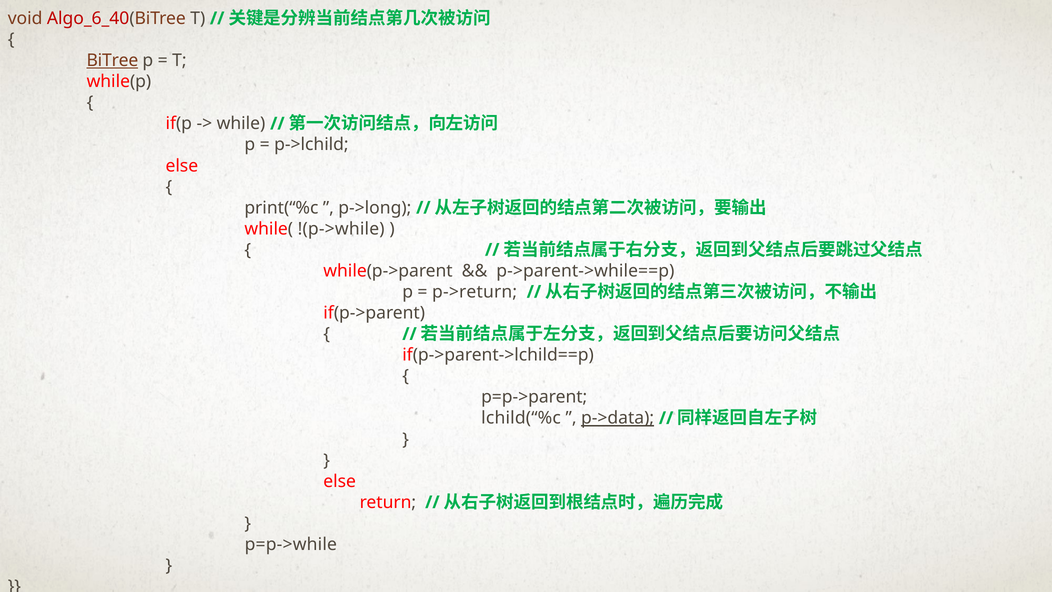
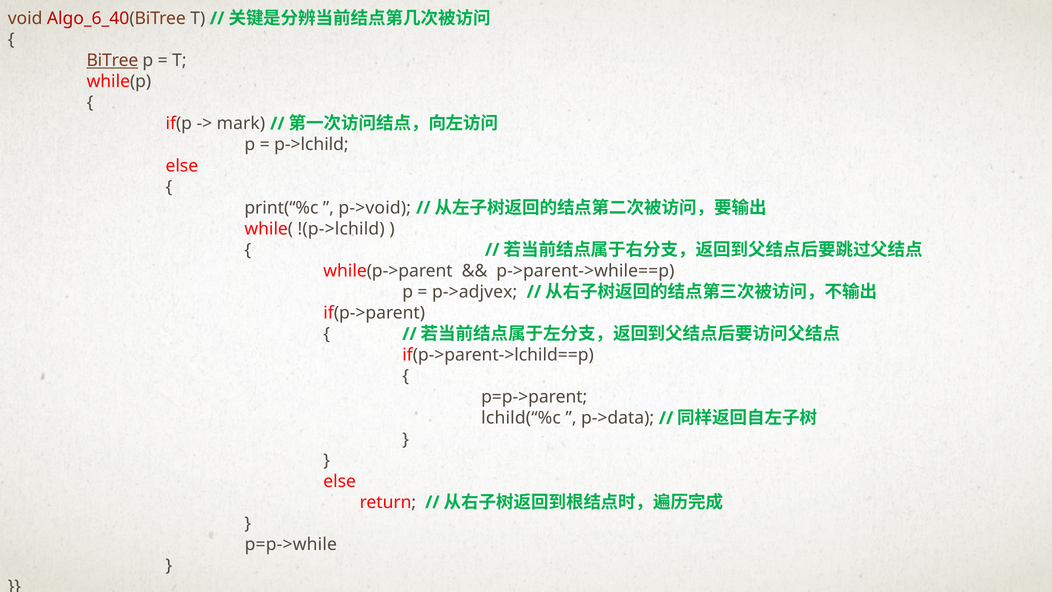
while: while -> mark
p->long: p->long -> p->void
!(p->while: !(p->while -> !(p->lchild
p->return: p->return -> p->adjvex
p->data underline: present -> none
